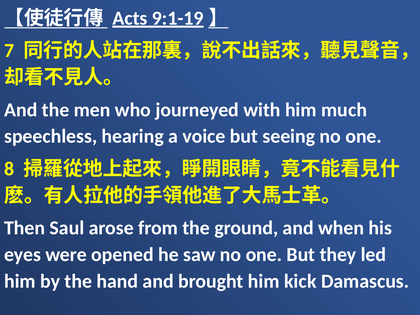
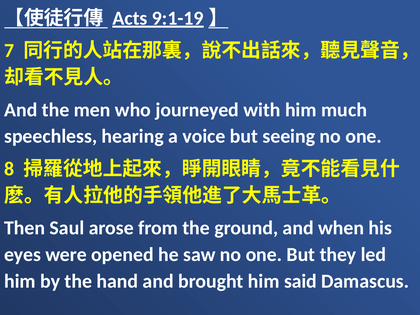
kick: kick -> said
